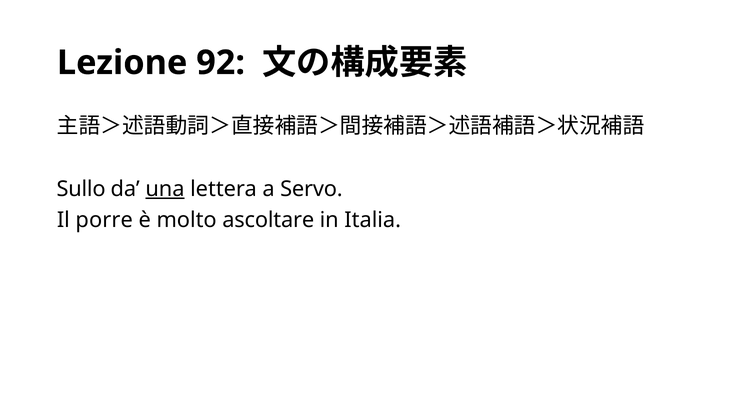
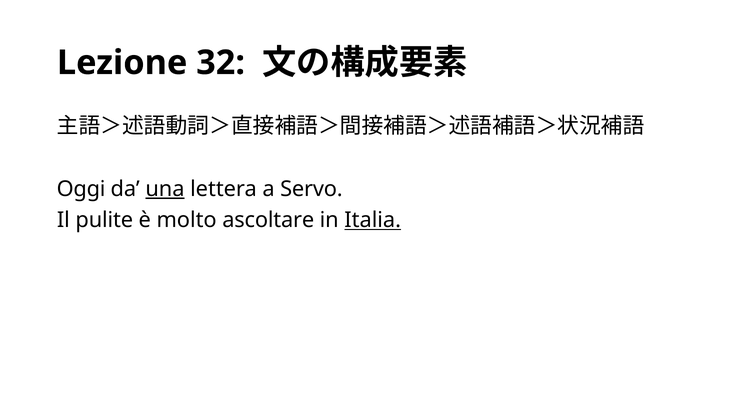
92: 92 -> 32
Sullo: Sullo -> Oggi
porre: porre -> pulite
Italia underline: none -> present
